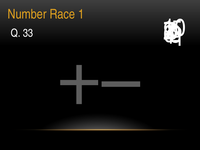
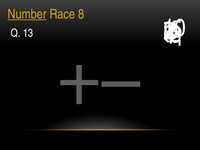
Number underline: none -> present
Race 1: 1 -> 8
33: 33 -> 13
